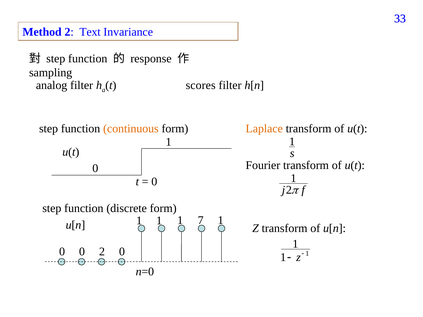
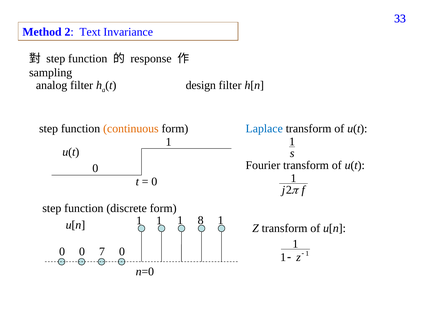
scores: scores -> design
Laplace colour: orange -> blue
7: 7 -> 8
0 2: 2 -> 7
